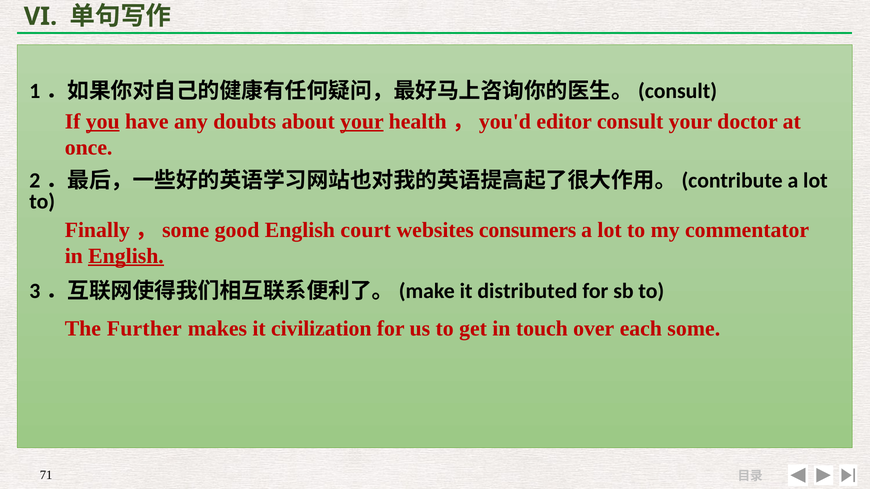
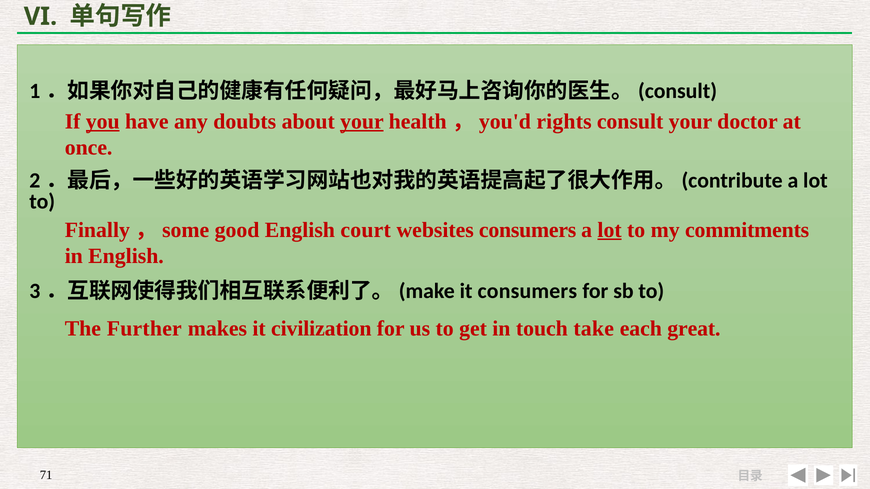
editor: editor -> rights
lot at (610, 230) underline: none -> present
commentator: commentator -> commitments
English at (126, 256) underline: present -> none
it distributed: distributed -> consumers
over: over -> take
some: some -> great
